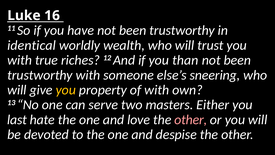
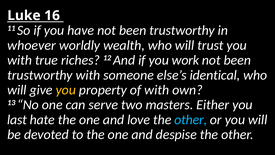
identical: identical -> whoever
than: than -> work
sneering: sneering -> identical
other at (191, 119) colour: pink -> light blue
